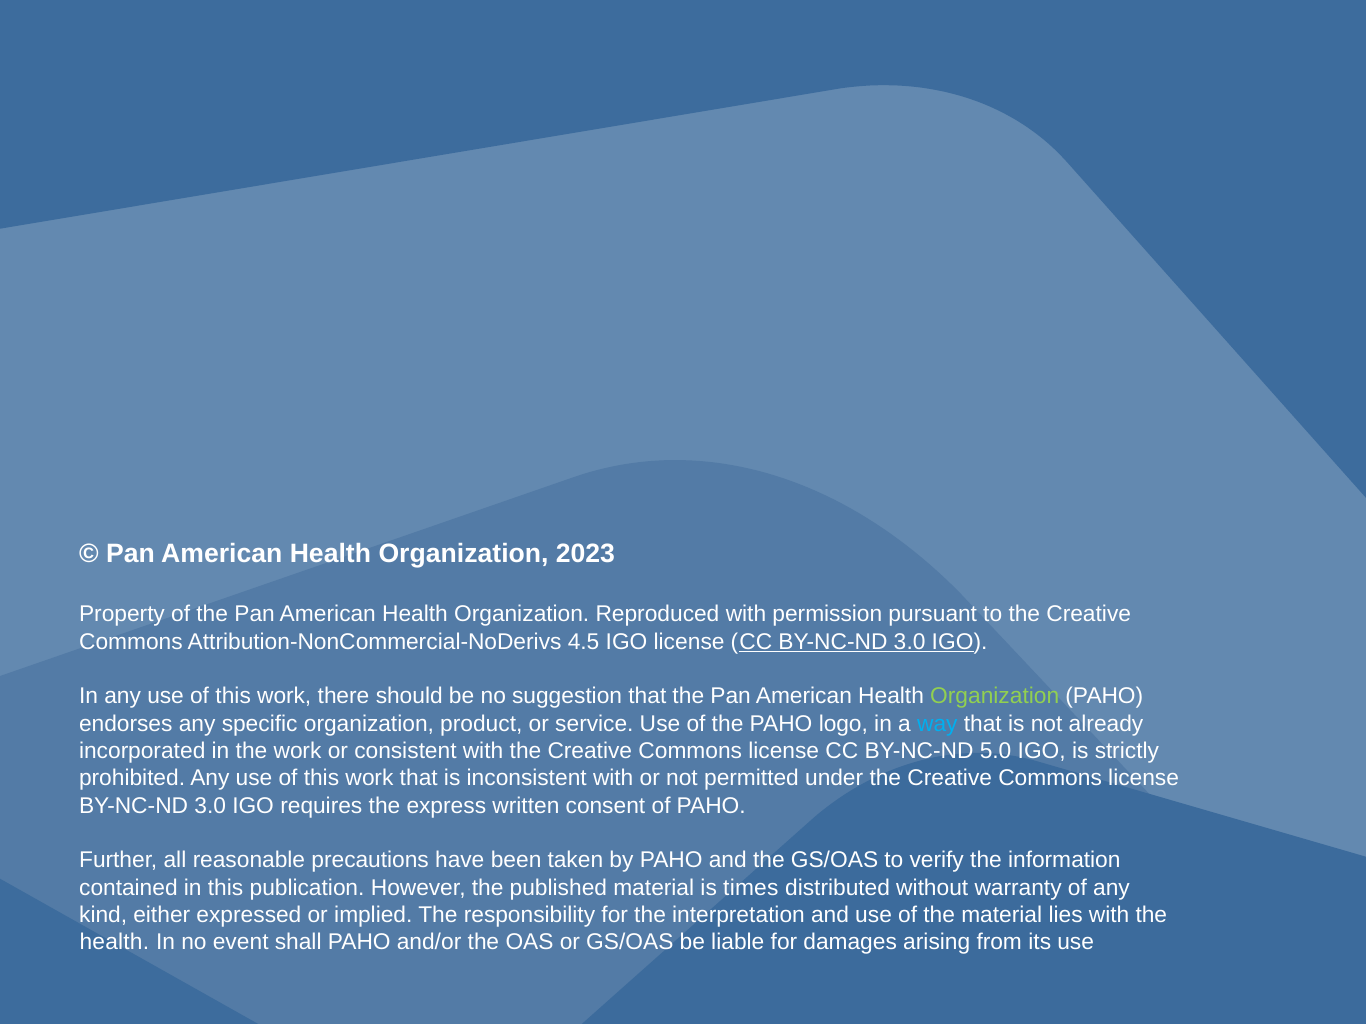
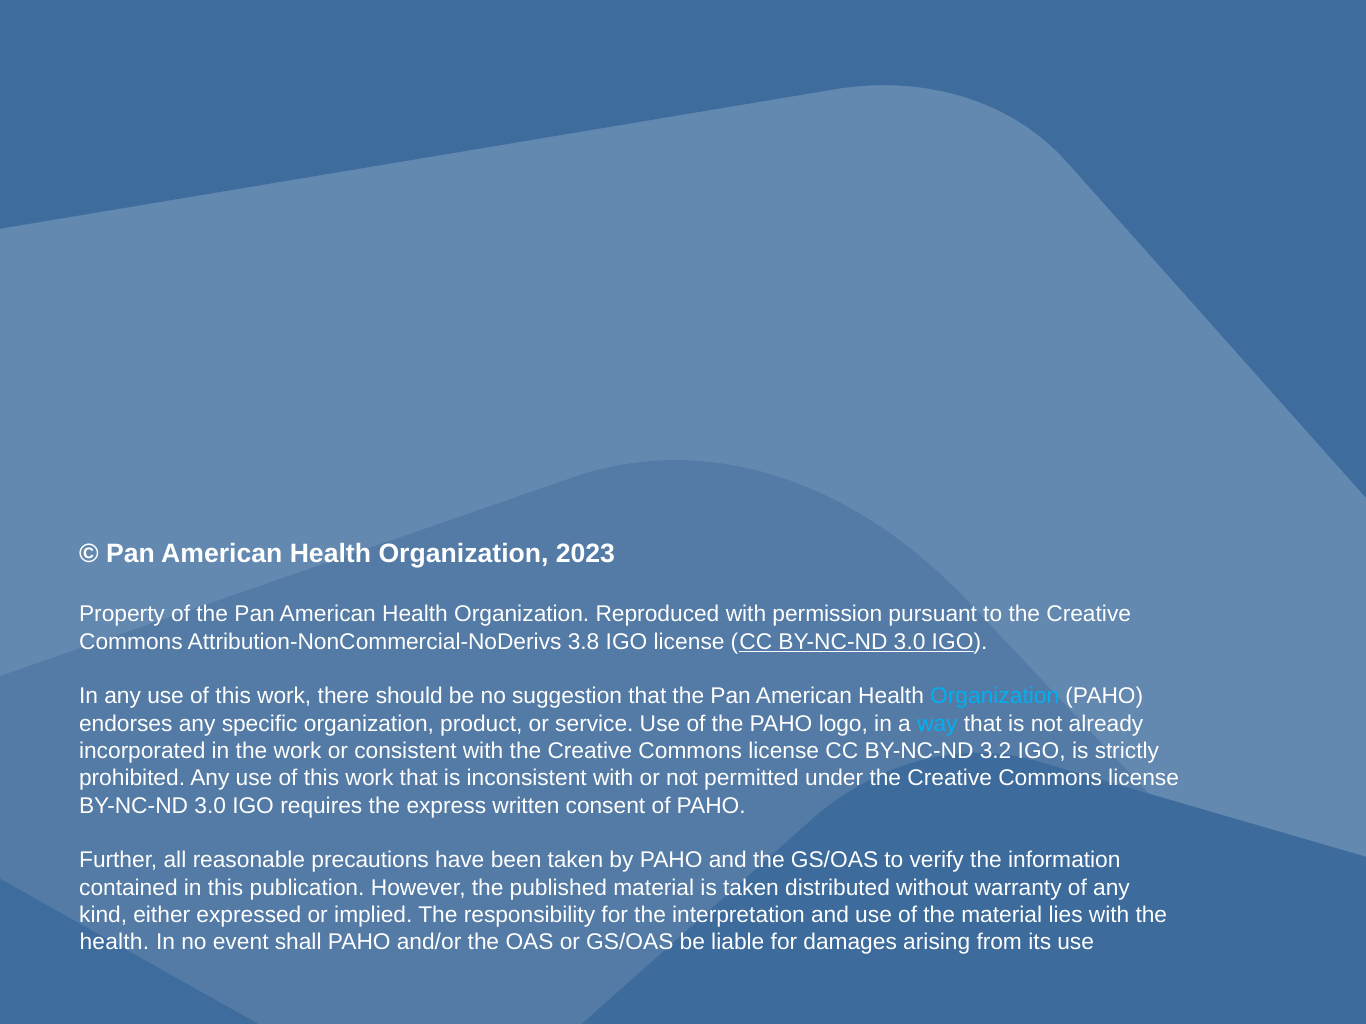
4.5: 4.5 -> 3.8
Organization at (995, 697) colour: light green -> light blue
5.0: 5.0 -> 3.2
is times: times -> taken
